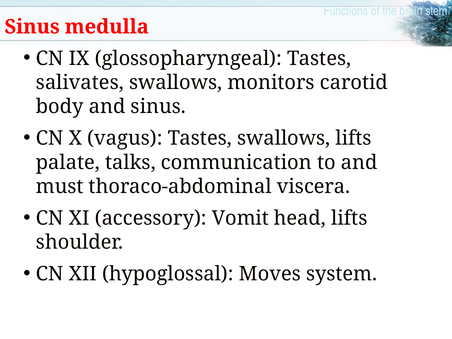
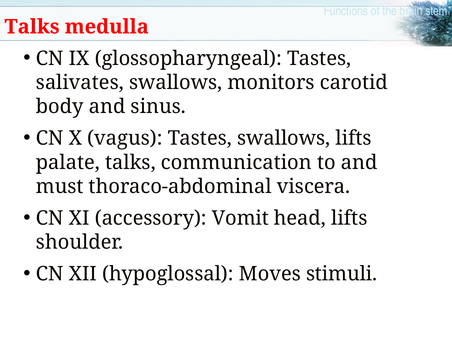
Sinus at (32, 27): Sinus -> Talks
system: system -> stimuli
